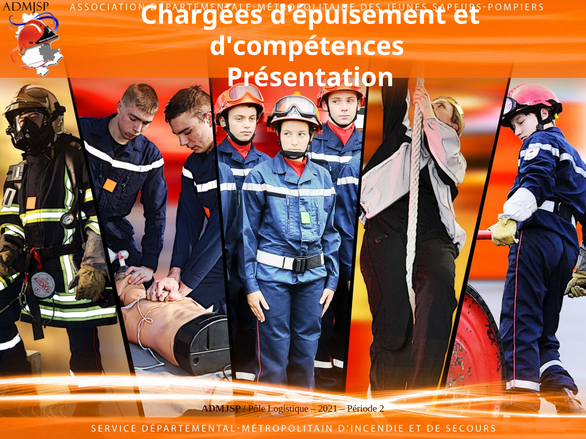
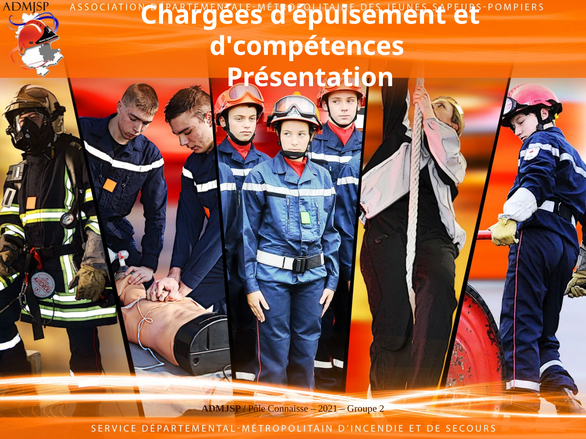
Logistique: Logistique -> Connaisse
Période: Période -> Groupe
